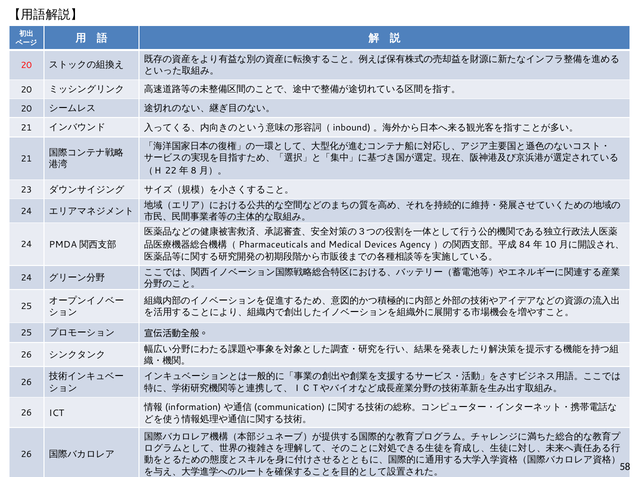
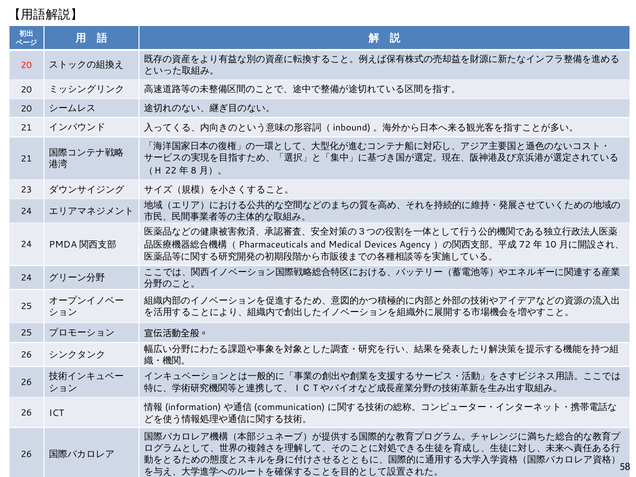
84: 84 -> 72
